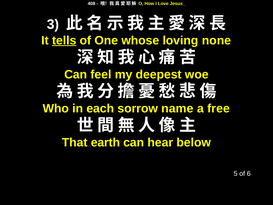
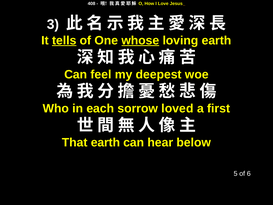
whose underline: none -> present
loving none: none -> earth
name: name -> loved
free: free -> first
